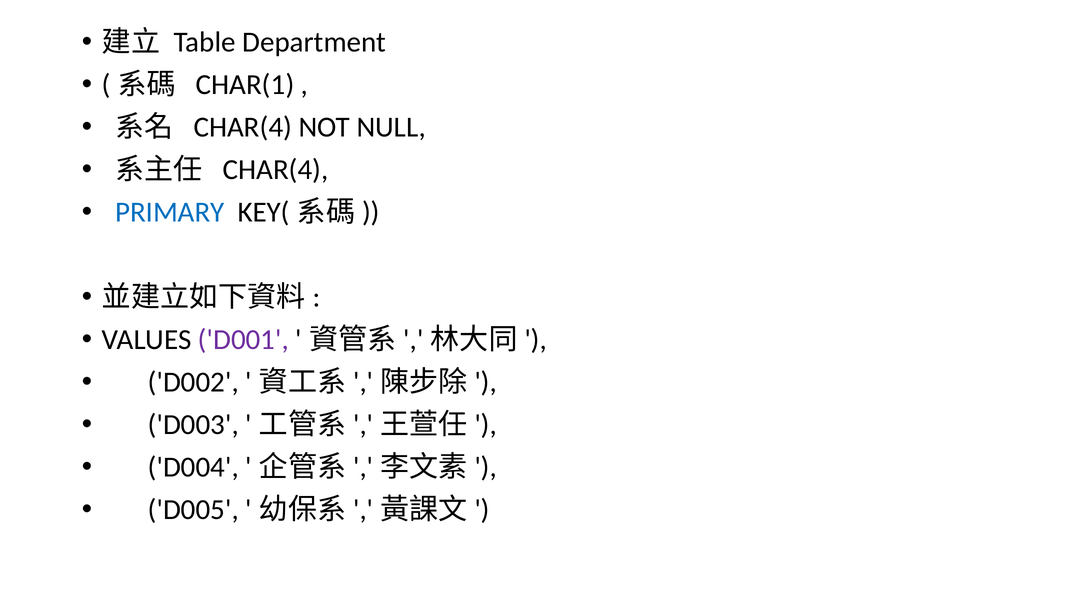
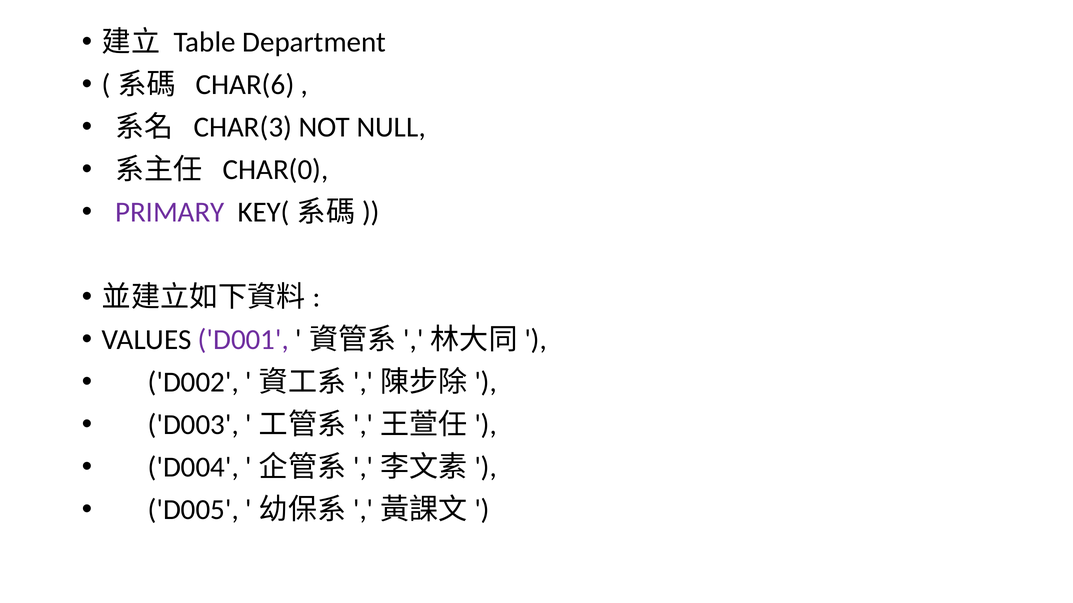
CHAR(1: CHAR(1 -> CHAR(6
CHAR(4 at (243, 127): CHAR(4 -> CHAR(3
CHAR(4 at (275, 170): CHAR(4 -> CHAR(0
PRIMARY colour: blue -> purple
